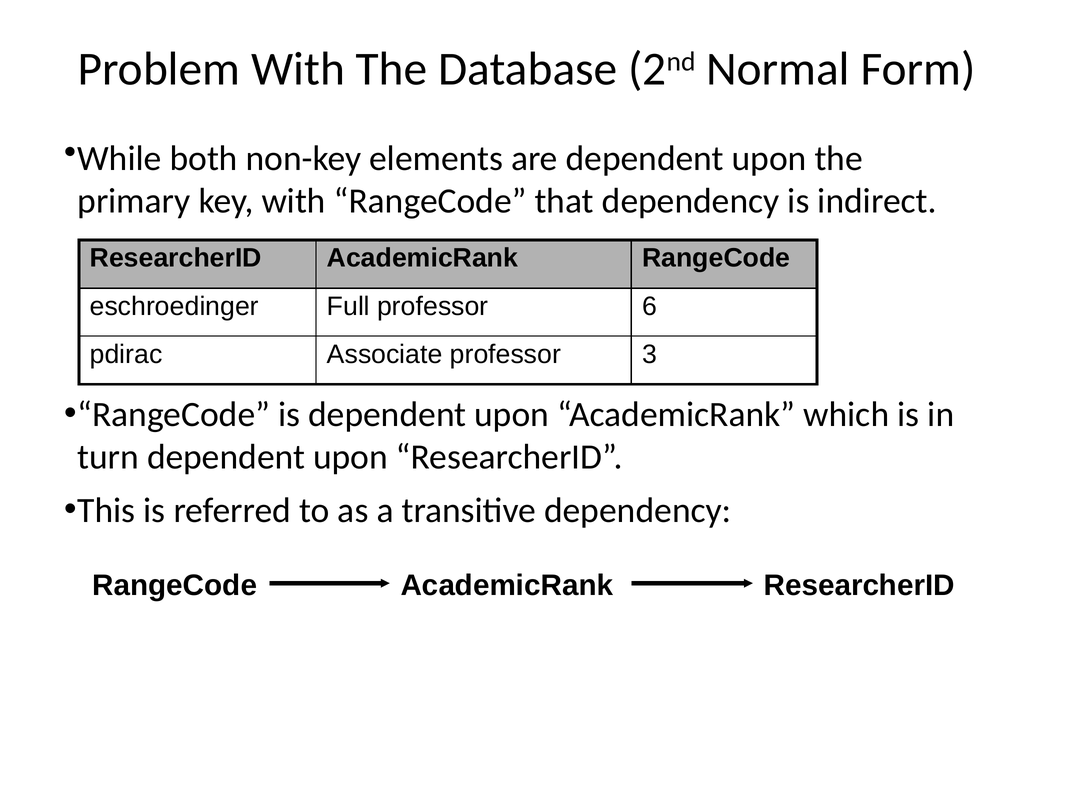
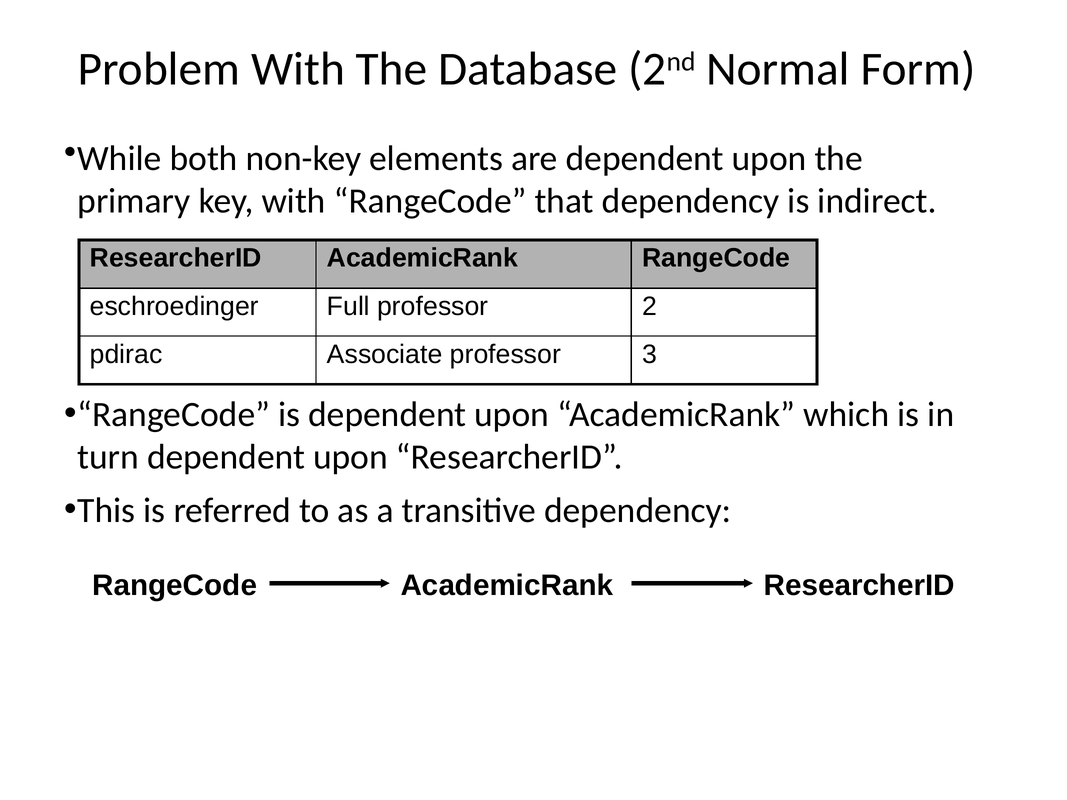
6: 6 -> 2
